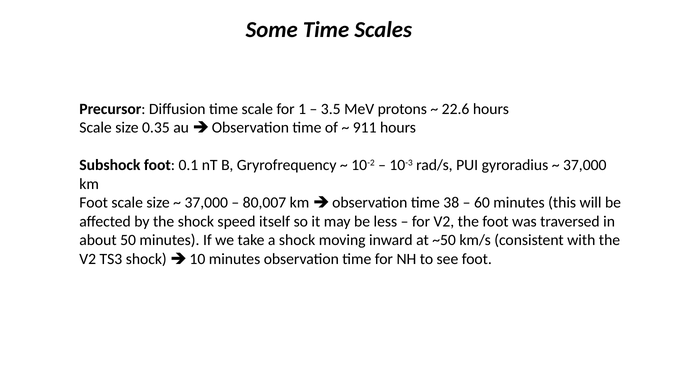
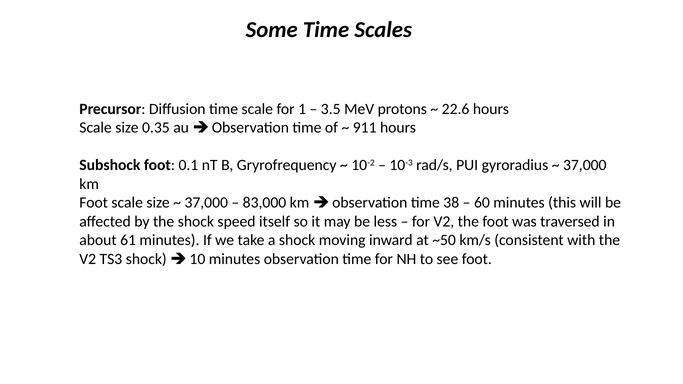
80,007: 80,007 -> 83,000
50: 50 -> 61
